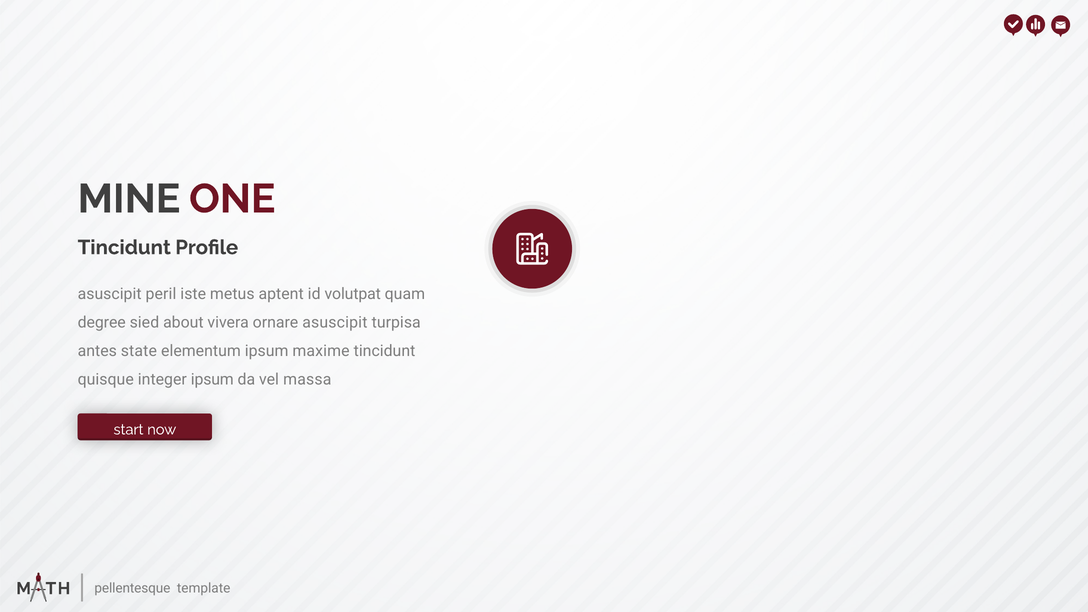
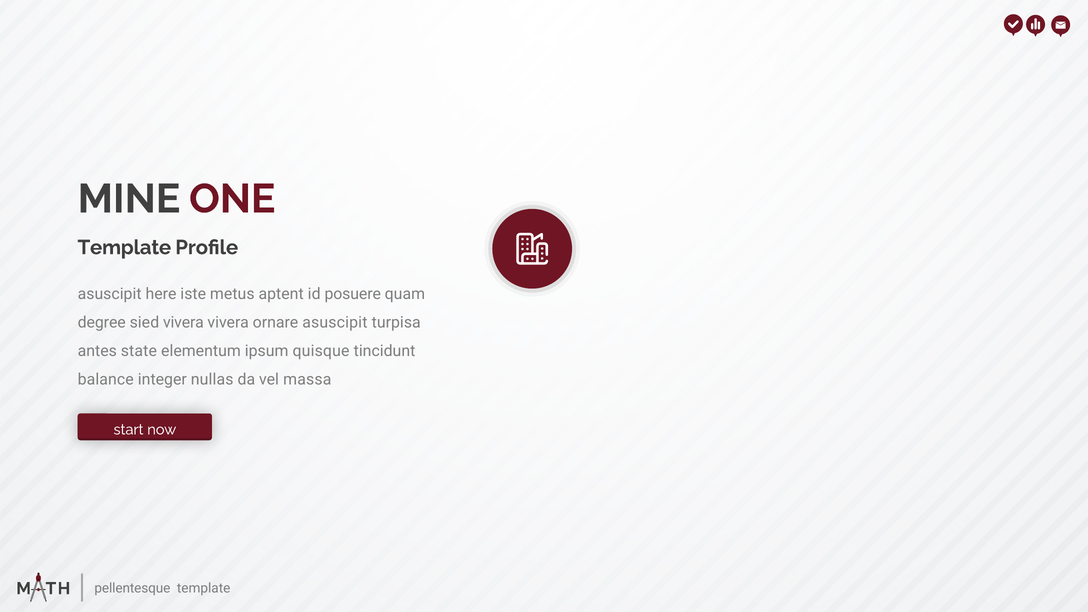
Tincidunt at (124, 247): Tincidunt -> Template
peril: peril -> here
volutpat: volutpat -> posuere
sied about: about -> vivera
maxime: maxime -> quisque
quisque: quisque -> balance
integer ipsum: ipsum -> nullas
